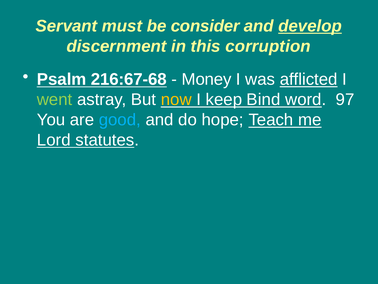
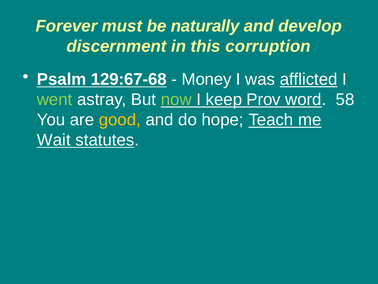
Servant: Servant -> Forever
consider: consider -> naturally
develop underline: present -> none
216:67-68: 216:67-68 -> 129:67-68
now colour: yellow -> light green
Bind: Bind -> Prov
97: 97 -> 58
good colour: light blue -> yellow
Lord: Lord -> Wait
